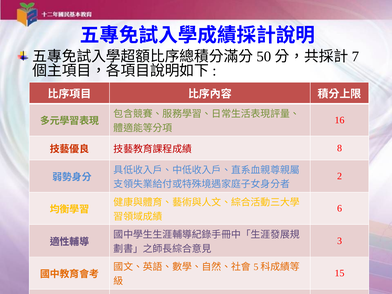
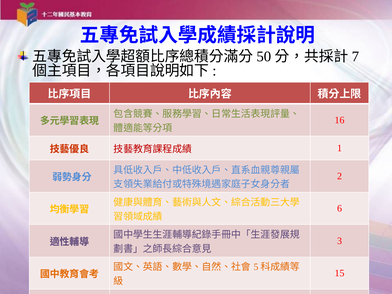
8: 8 -> 1
